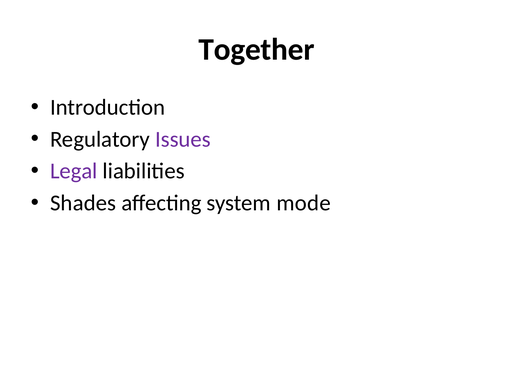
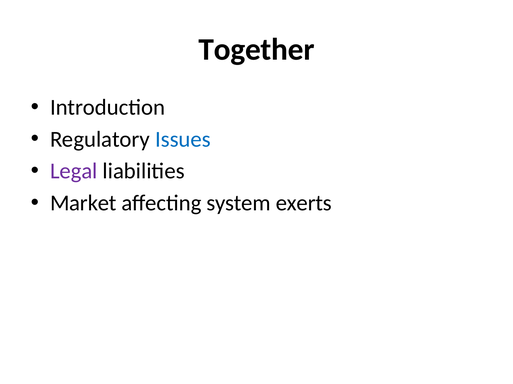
Issues colour: purple -> blue
Shades: Shades -> Market
mode: mode -> exerts
